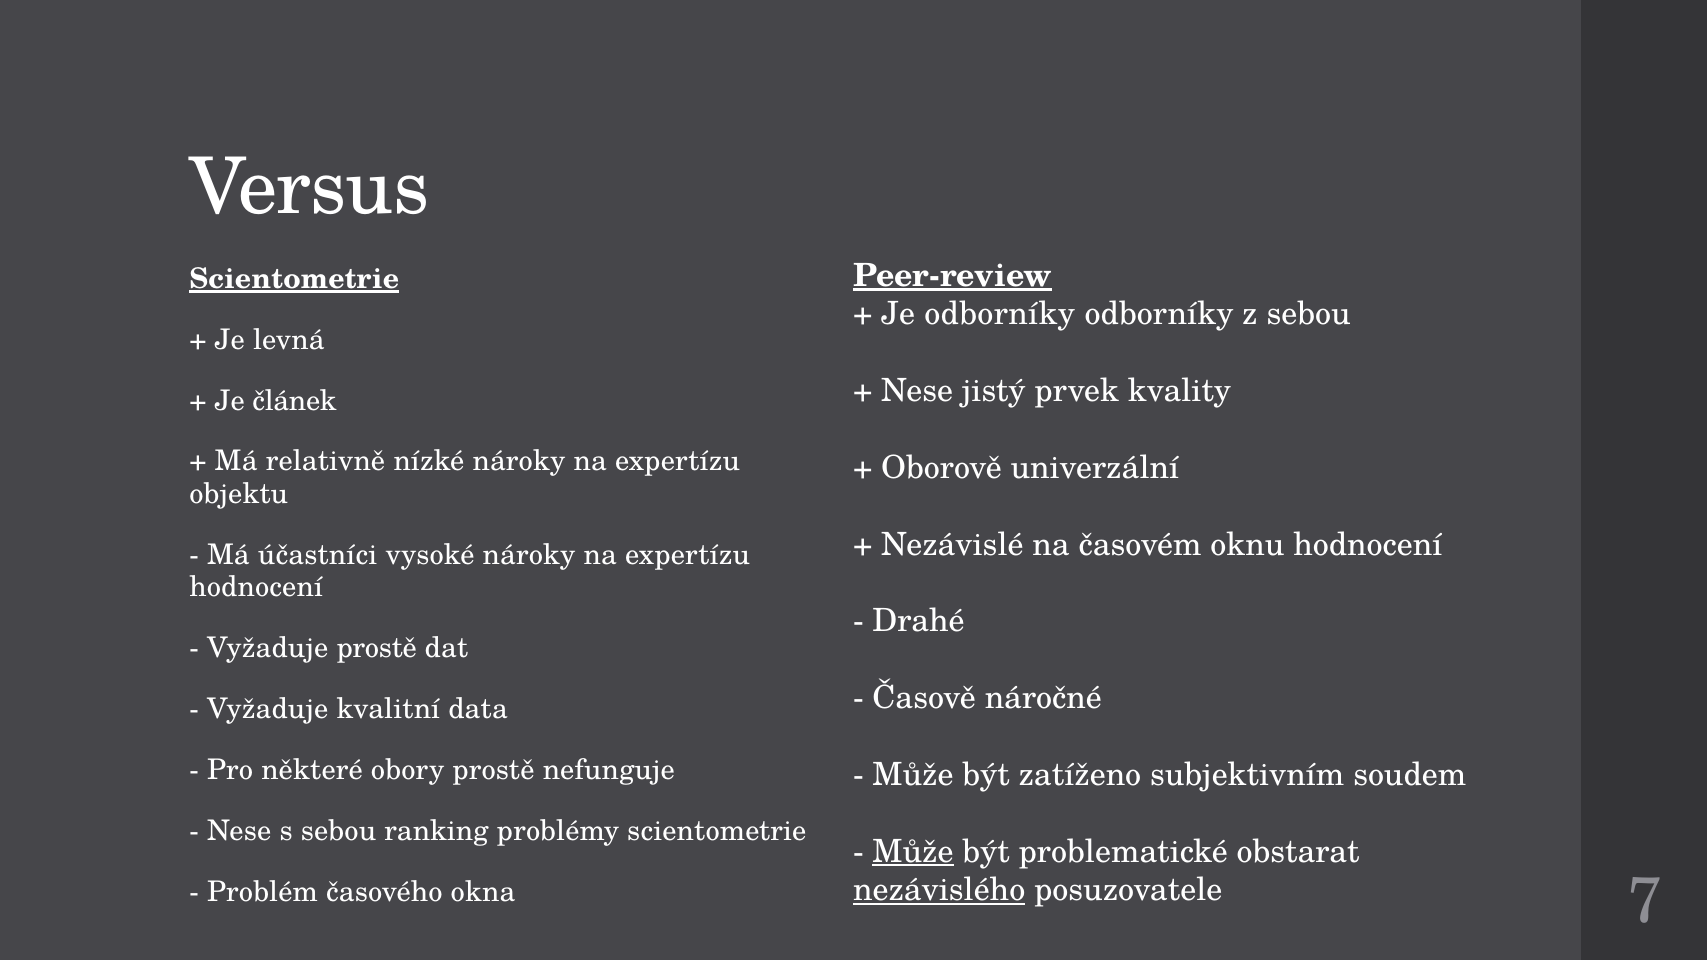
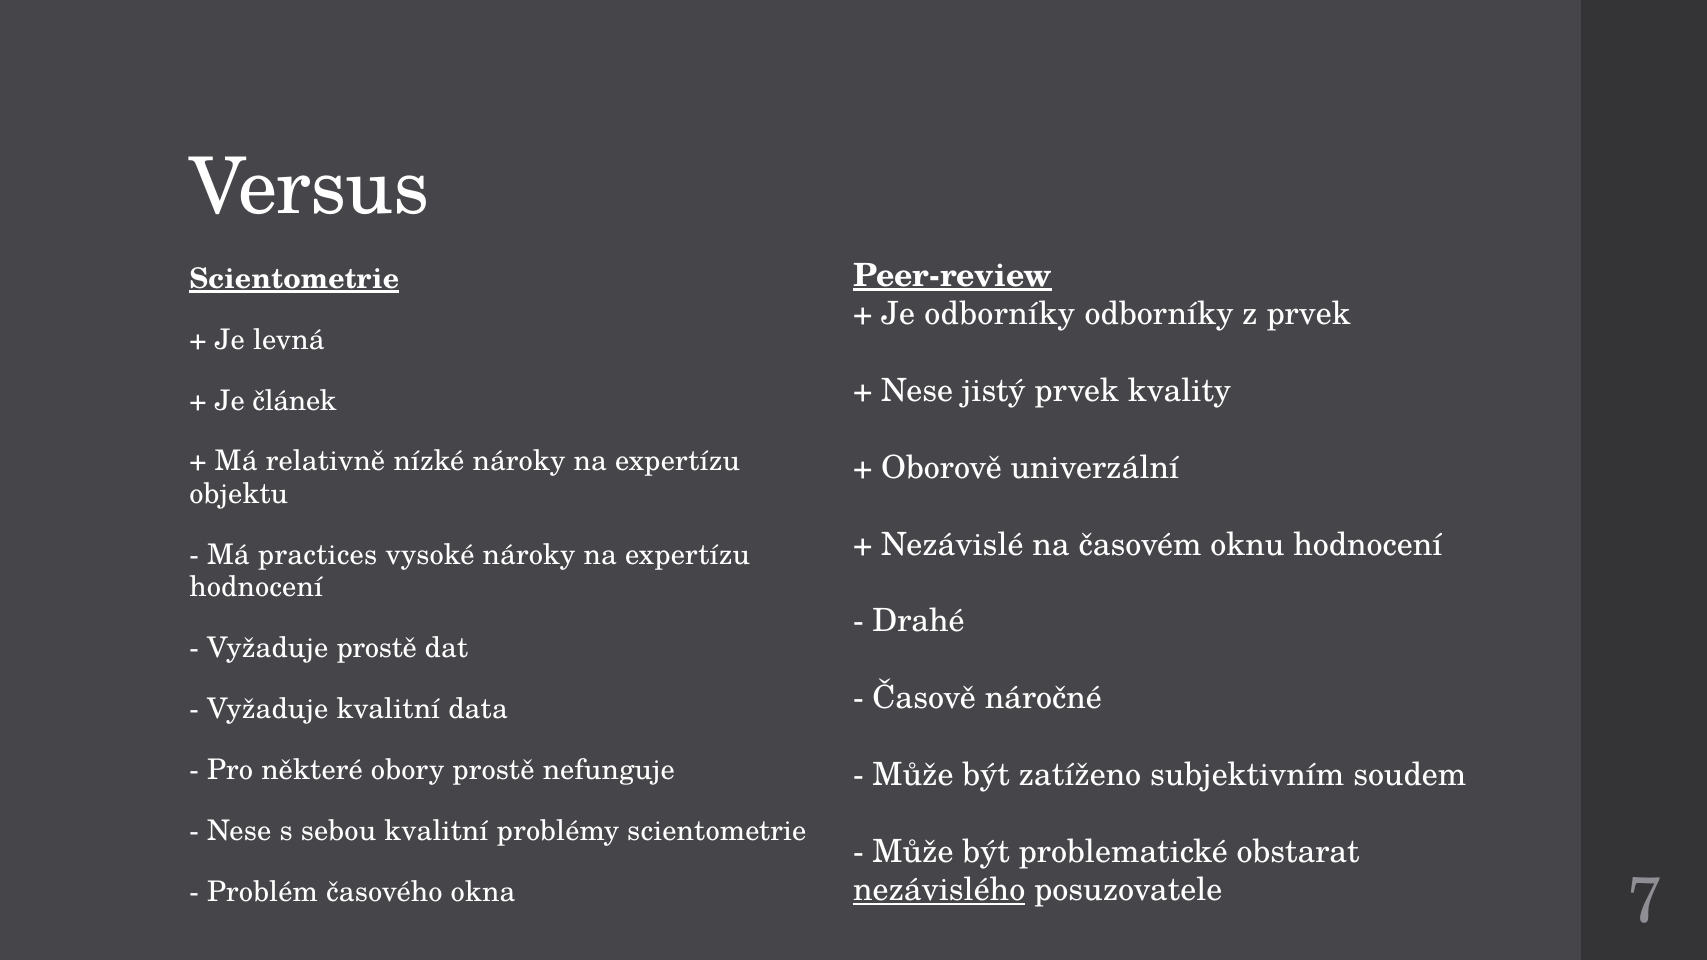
z sebou: sebou -> prvek
účastníci: účastníci -> practices
sebou ranking: ranking -> kvalitní
Může at (913, 852) underline: present -> none
